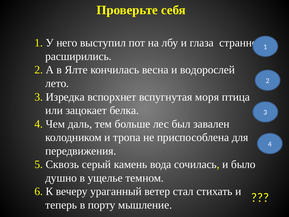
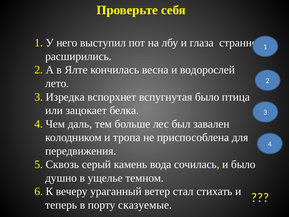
вспугнутая моря: моря -> было
мышление: мышление -> сказуемые
